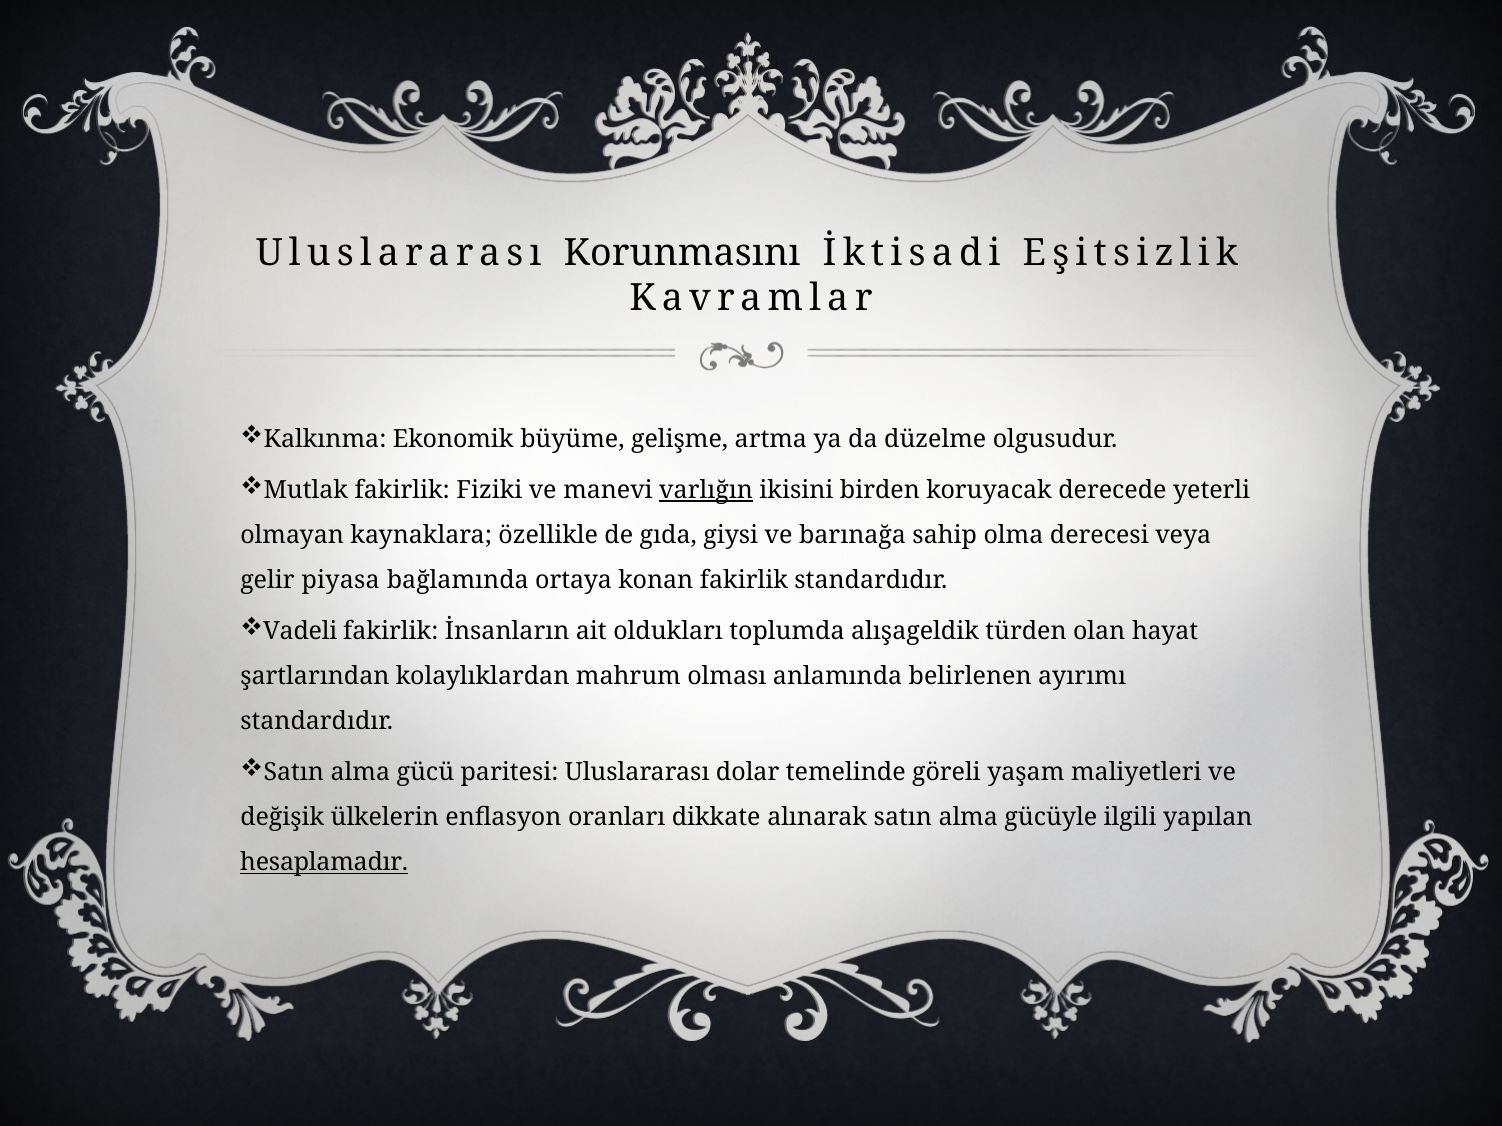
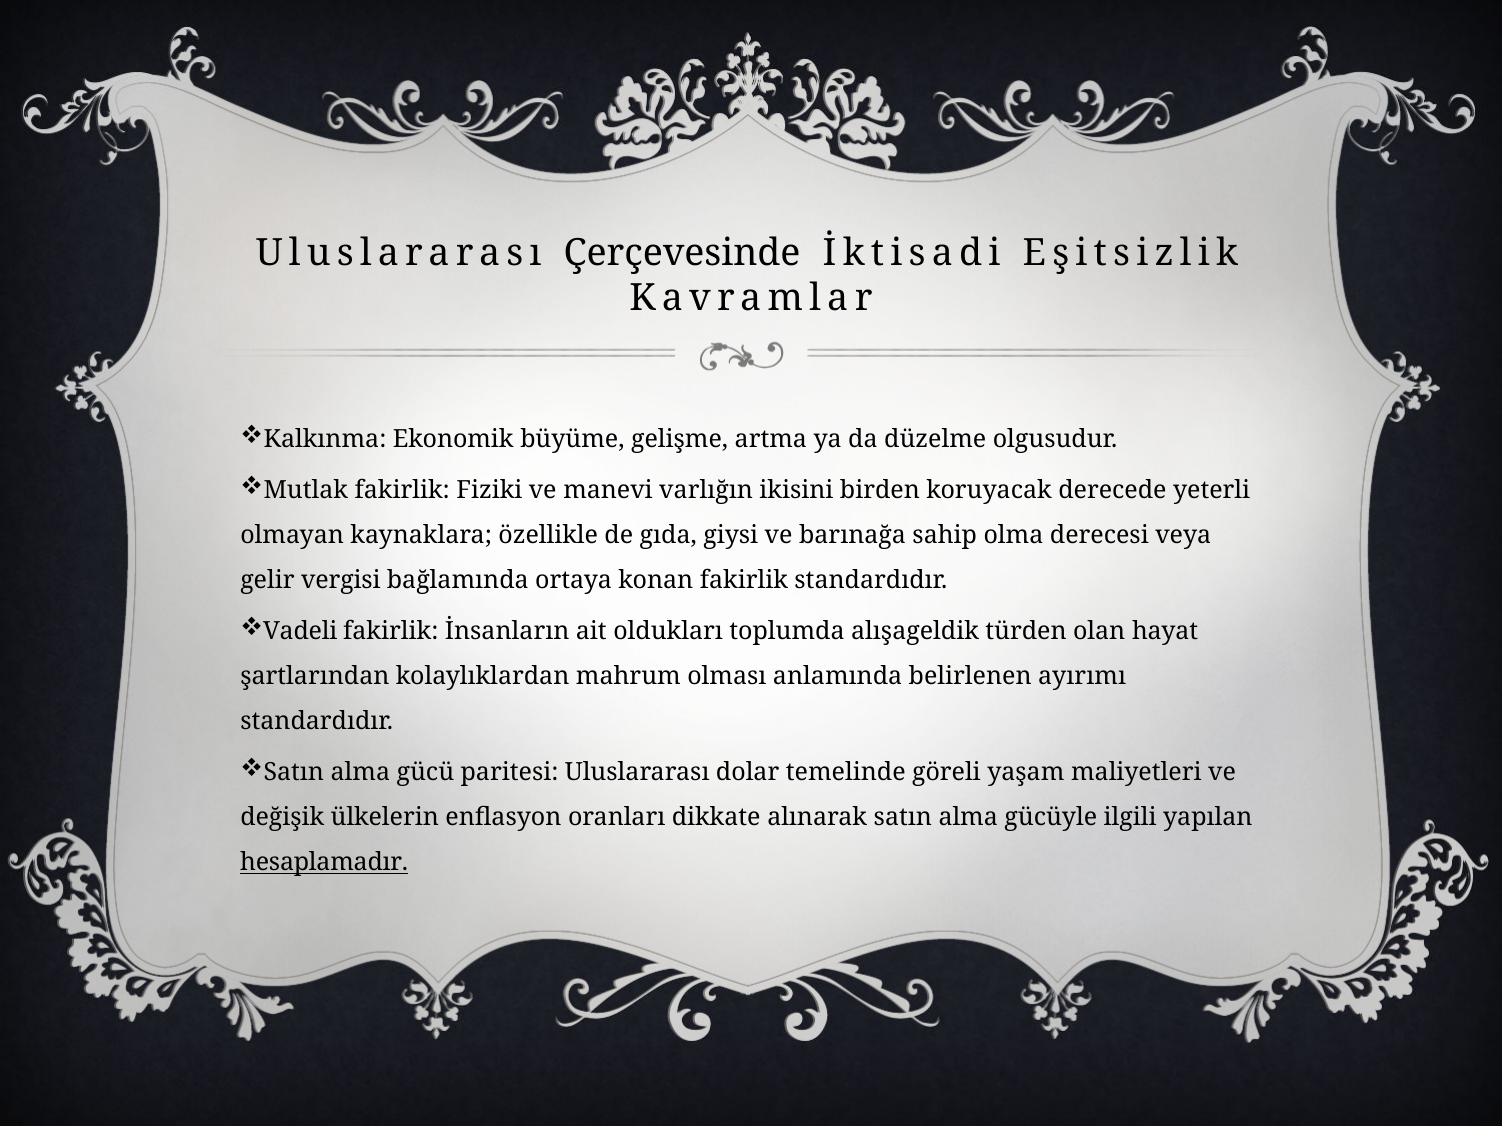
Korunmasını: Korunmasını -> Çerçevesinde
varlığın underline: present -> none
piyasa: piyasa -> vergisi
